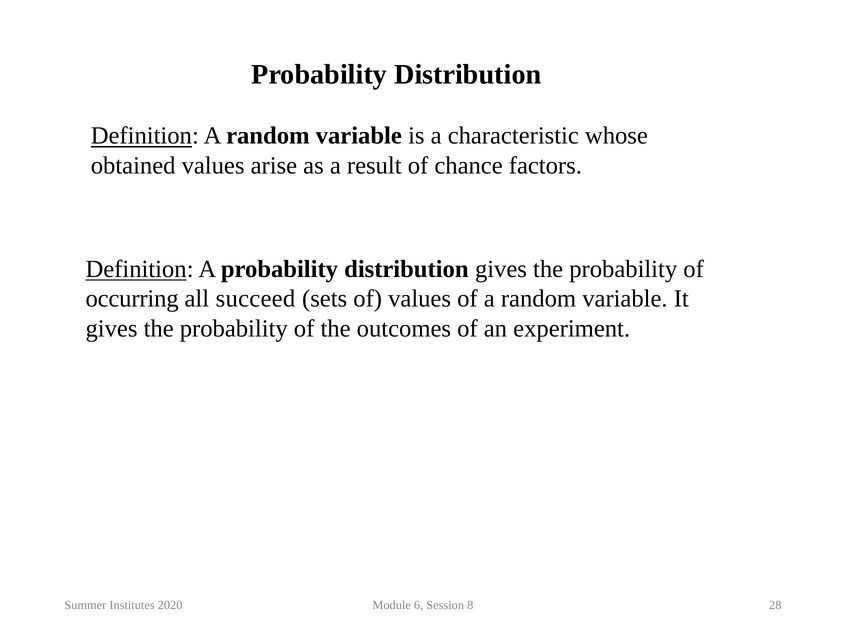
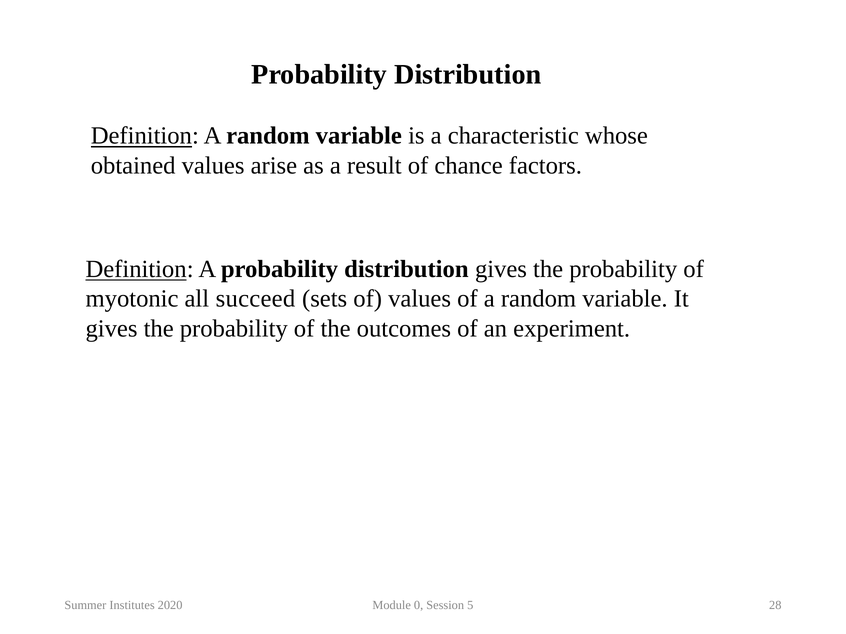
occurring: occurring -> myotonic
6: 6 -> 0
8: 8 -> 5
